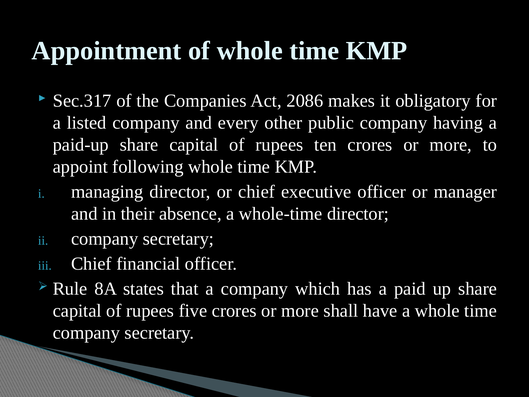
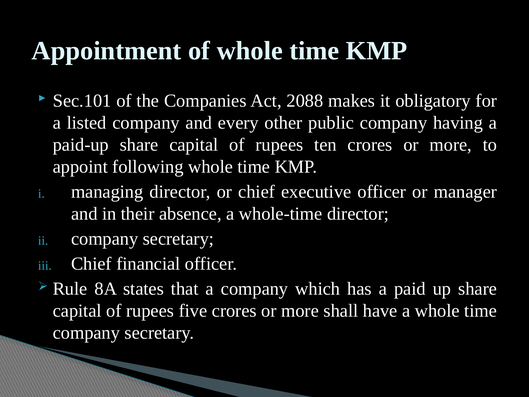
Sec.317: Sec.317 -> Sec.101
2086: 2086 -> 2088
